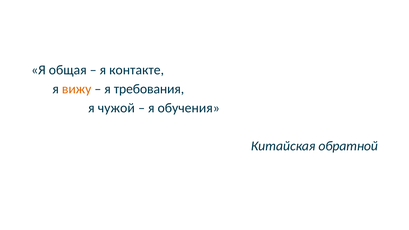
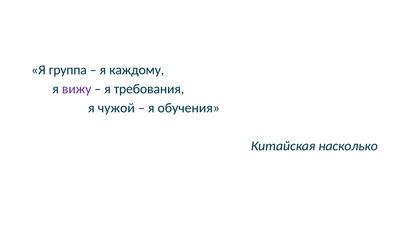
общая: общая -> группа
контакте: контакте -> каждому
вижу colour: orange -> purple
обратной: обратной -> насколько
